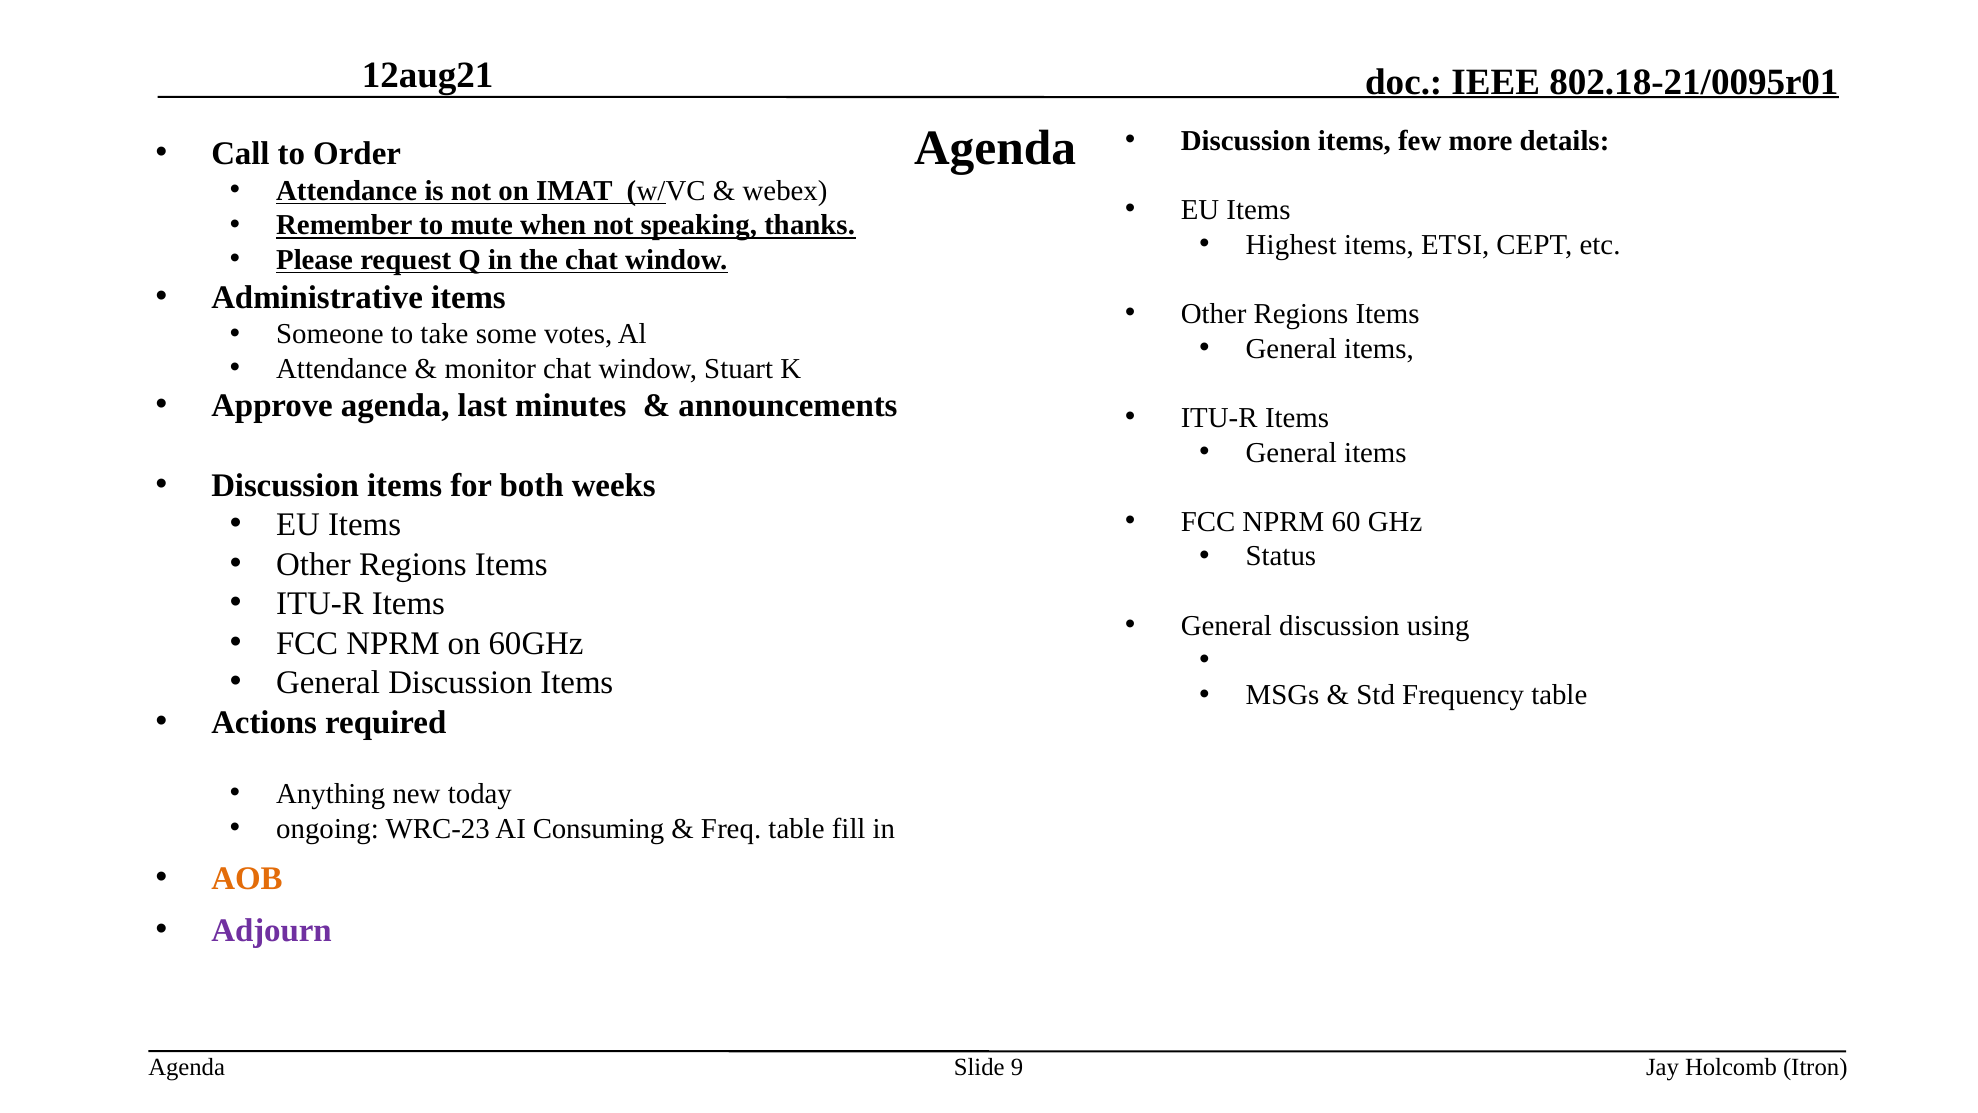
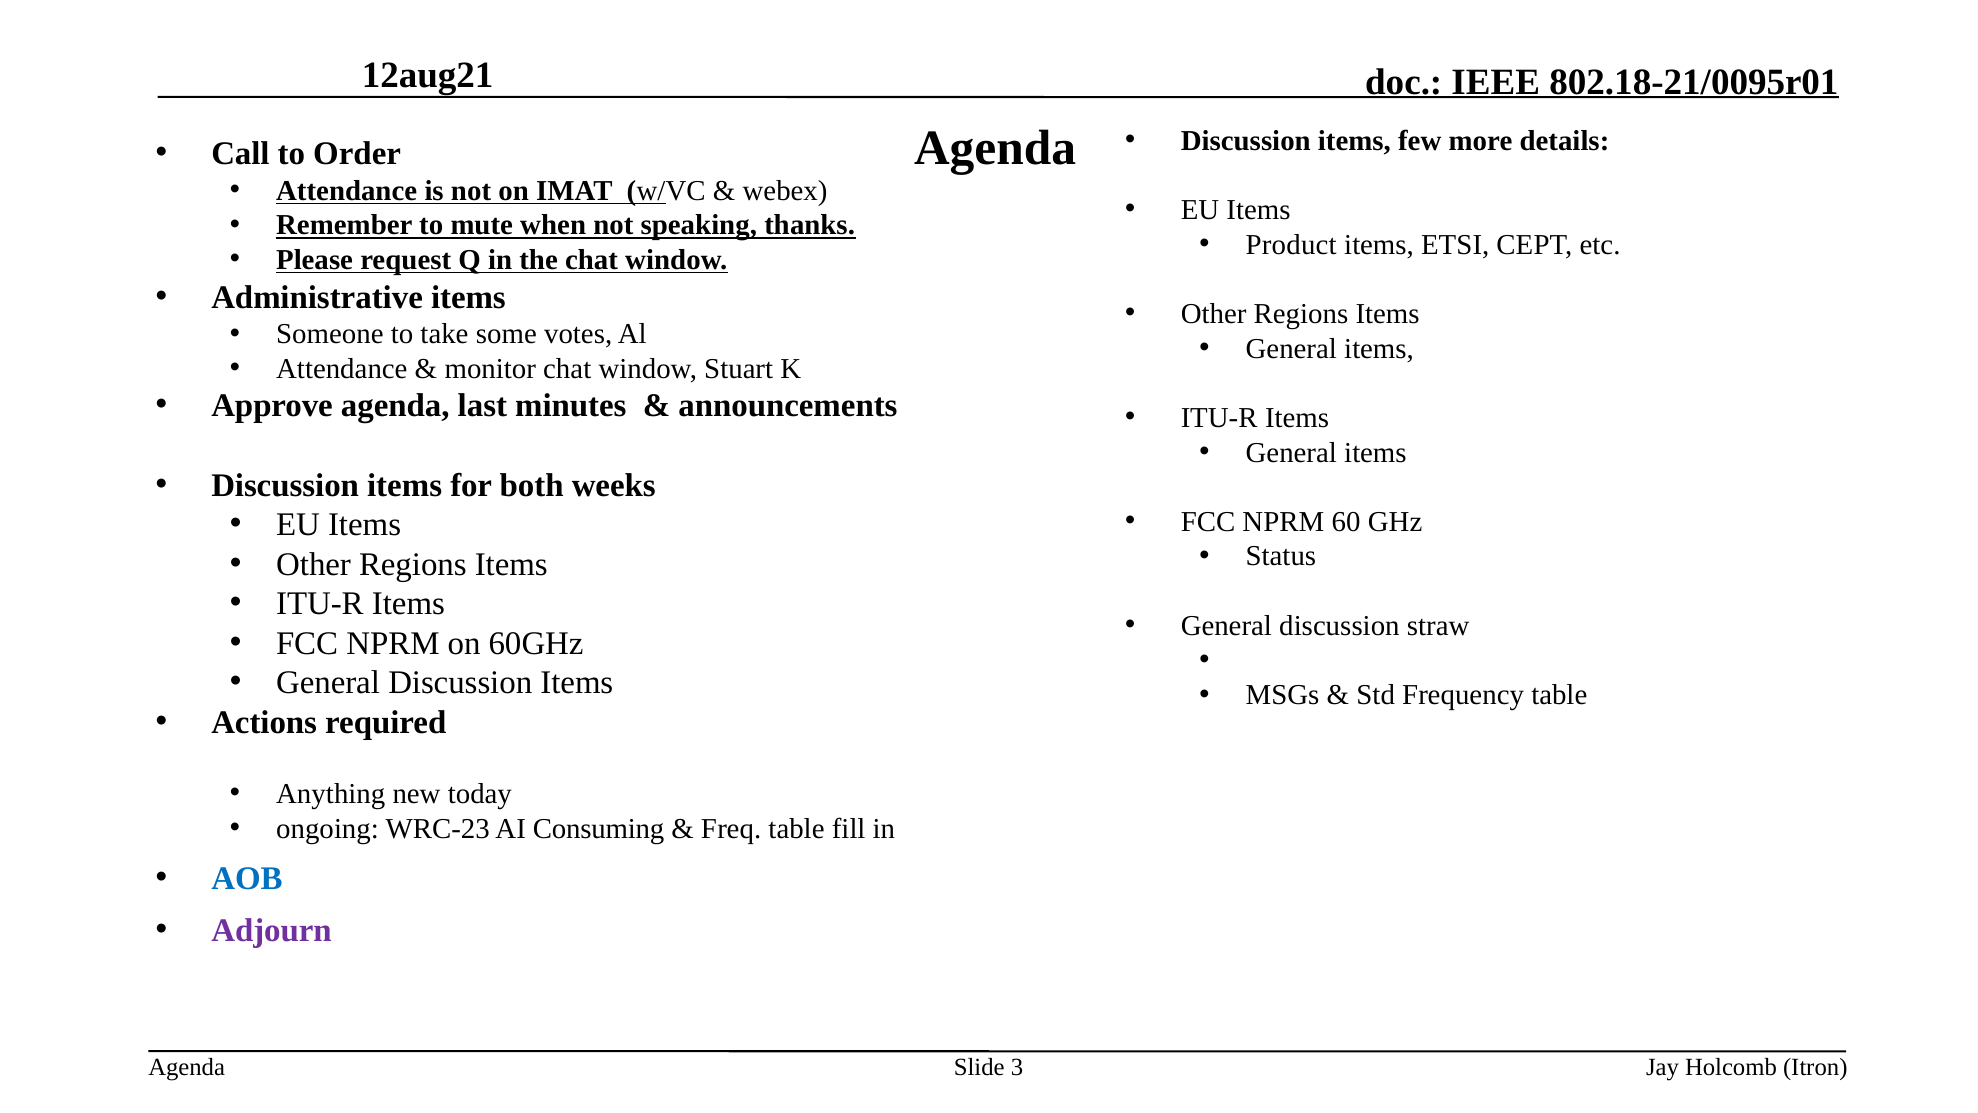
Highest: Highest -> Product
using: using -> straw
AOB colour: orange -> blue
9: 9 -> 3
